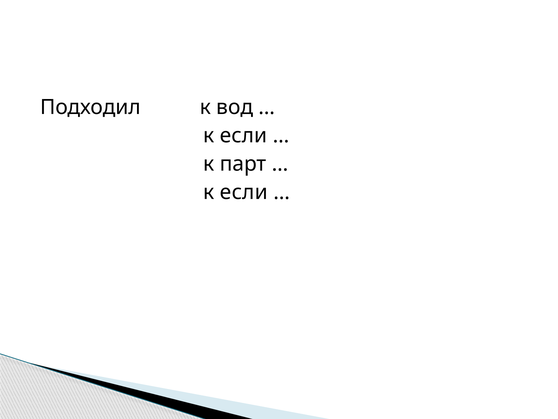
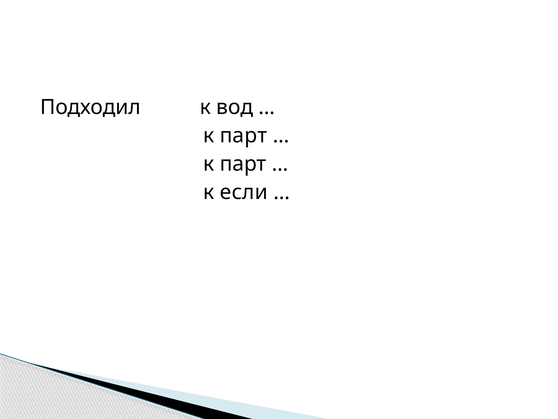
если at (244, 135): если -> парт
